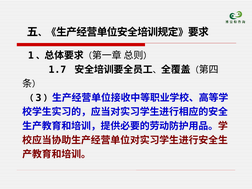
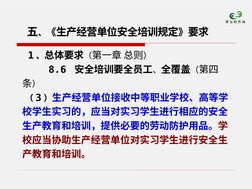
1.7: 1.7 -> 8.6
